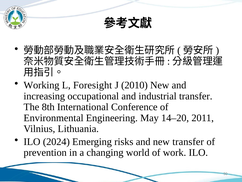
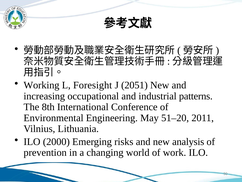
2010: 2010 -> 2051
industrial transfer: transfer -> patterns
14–20: 14–20 -> 51–20
2024: 2024 -> 2000
new transfer: transfer -> analysis
